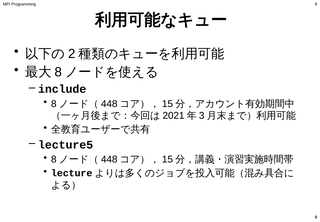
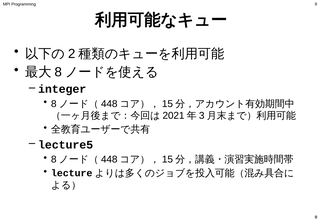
include: include -> integer
